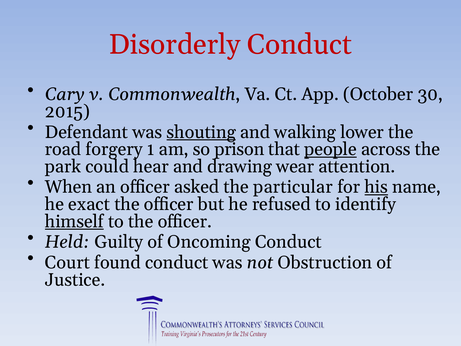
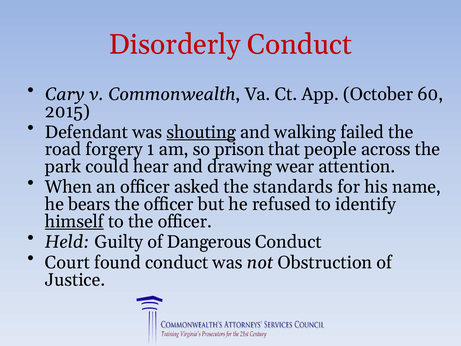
30: 30 -> 60
lower: lower -> failed
people underline: present -> none
particular: particular -> standards
his underline: present -> none
exact: exact -> bears
Oncoming: Oncoming -> Dangerous
